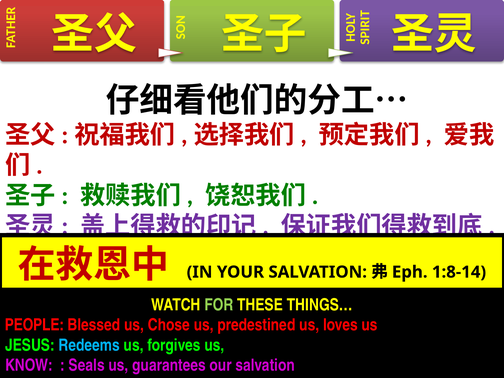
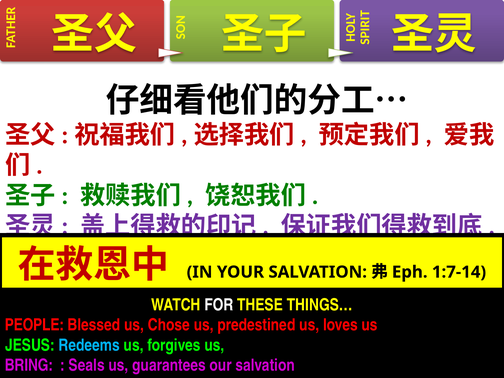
1:8-14: 1:8-14 -> 1:7-14
FOR colour: light green -> white
KNOW: KNOW -> BRING
